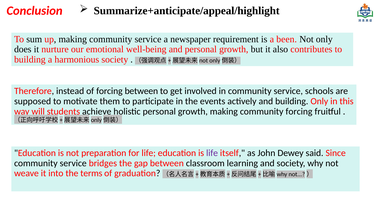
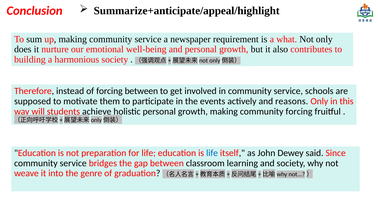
been: been -> what
and building: building -> reasons
life at (212, 153) colour: purple -> blue
terms: terms -> genre
